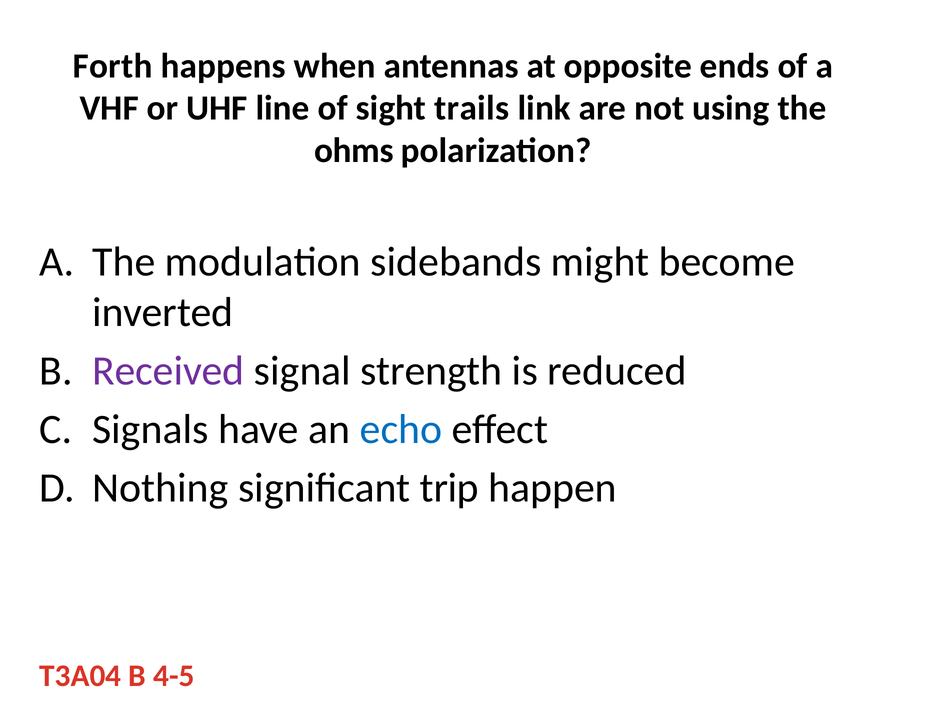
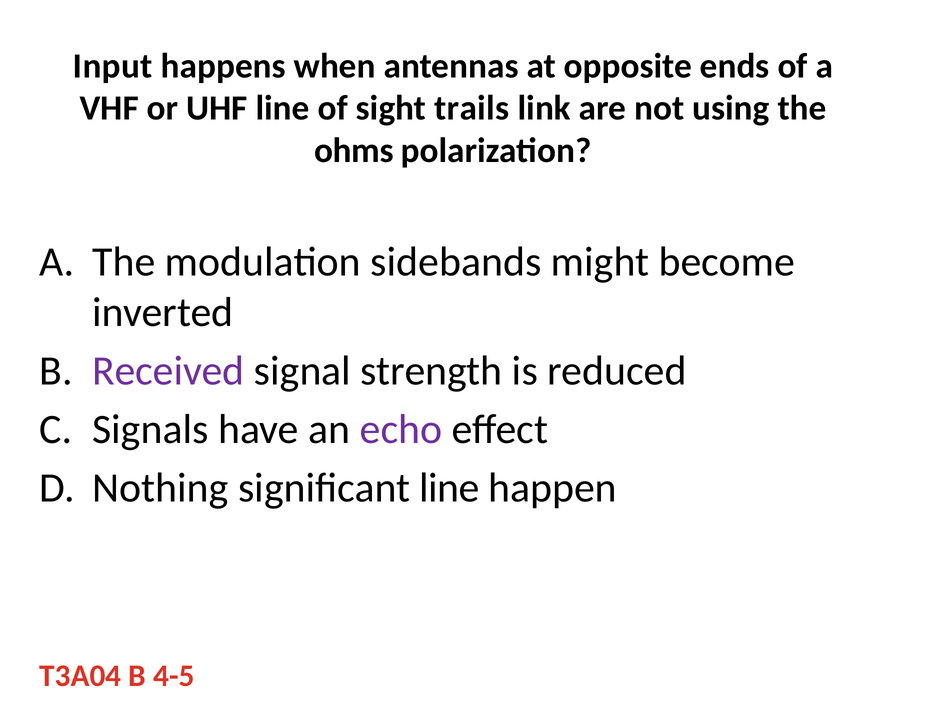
Forth: Forth -> Input
echo colour: blue -> purple
significant trip: trip -> line
